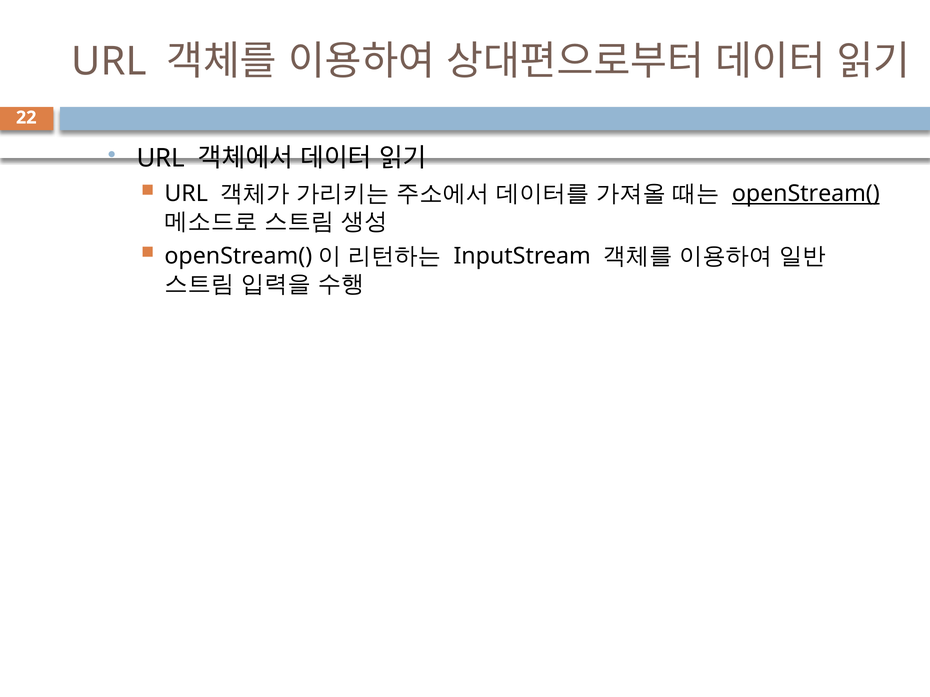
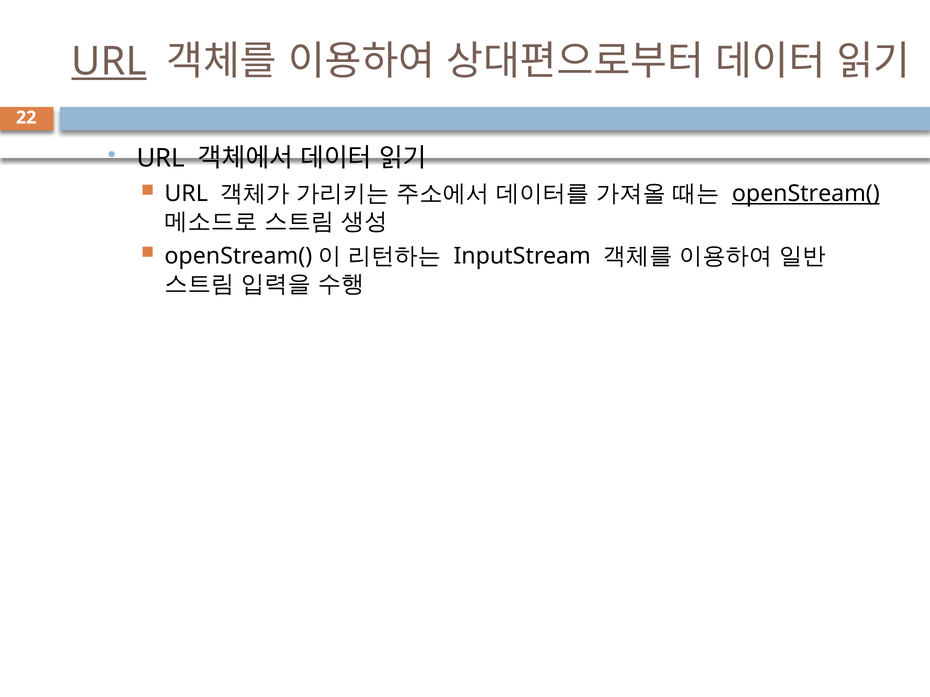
URL at (109, 62) underline: none -> present
